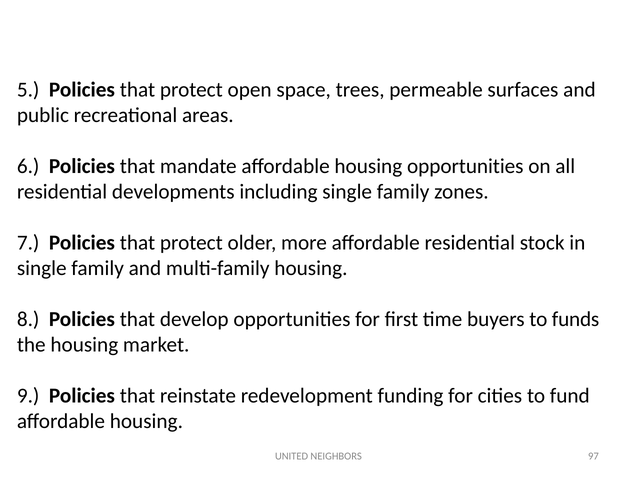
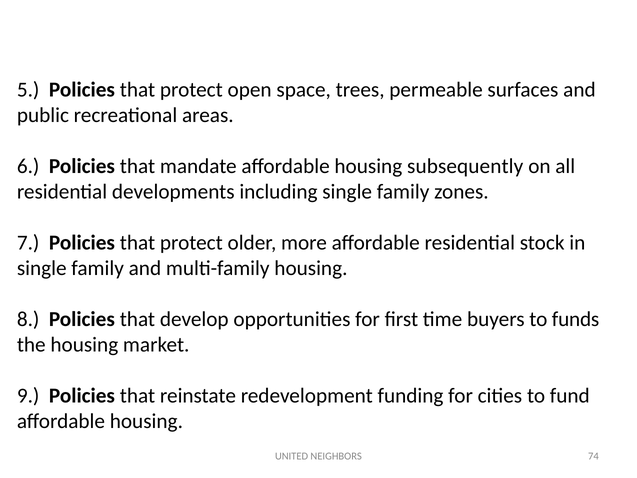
housing opportunities: opportunities -> subsequently
97: 97 -> 74
